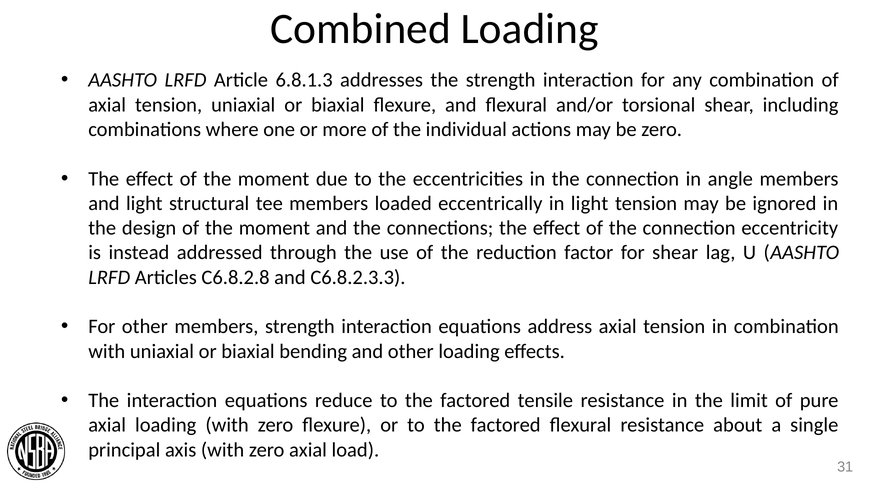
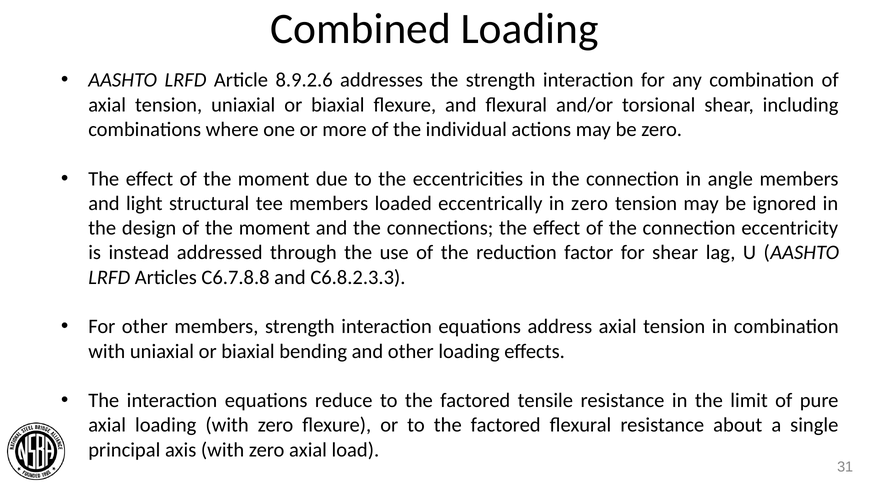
6.8.1.3: 6.8.1.3 -> 8.9.2.6
in light: light -> zero
C6.8.2.8: C6.8.2.8 -> C6.7.8.8
